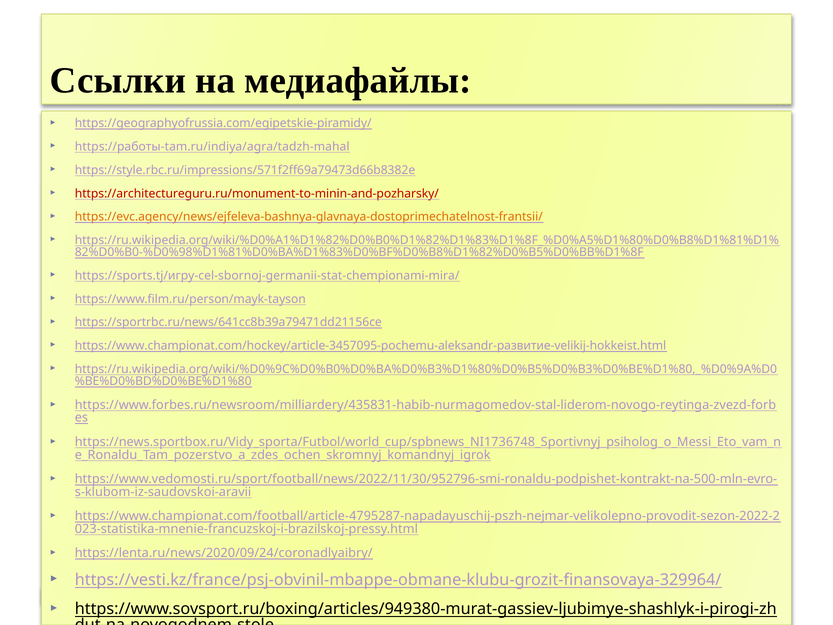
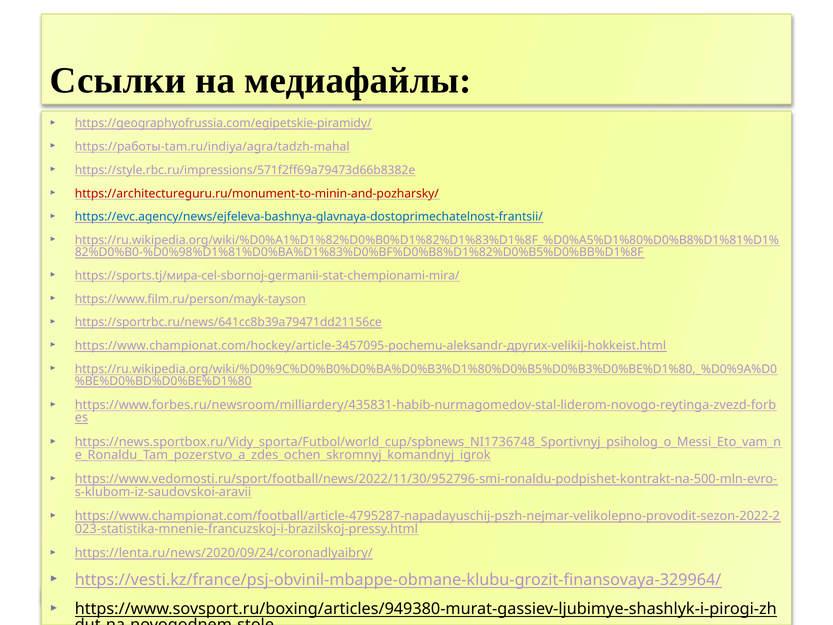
https://evc.agency/news/ejfeleva-bashnya-glavnaya-dostoprimechatelnost-frantsii/ colour: orange -> blue
https://sports.tj/игру-cel-sbornoj-germanii-stat-chempionami-mira/: https://sports.tj/игру-cel-sbornoj-germanii-stat-chempionami-mira/ -> https://sports.tj/мира-cel-sbornoj-germanii-stat-chempionami-mira/
https://www.championat.com/hockey/article-3457095-pochemu-aleksandr-развитие-velikij-hokkeist.html: https://www.championat.com/hockey/article-3457095-pochemu-aleksandr-развитие-velikij-hokkeist.html -> https://www.championat.com/hockey/article-3457095-pochemu-aleksandr-других-velikij-hokkeist.html
